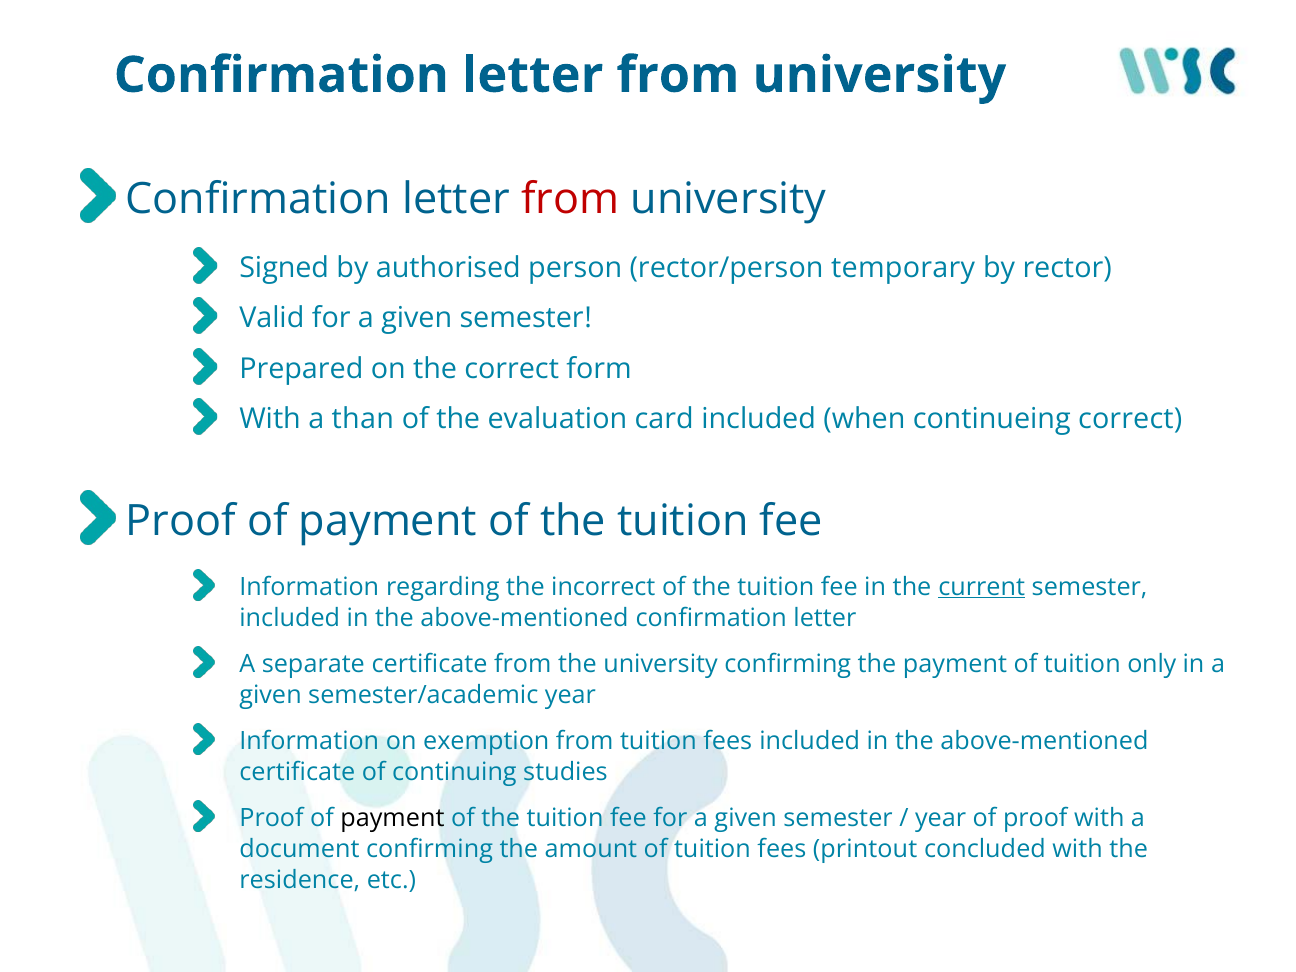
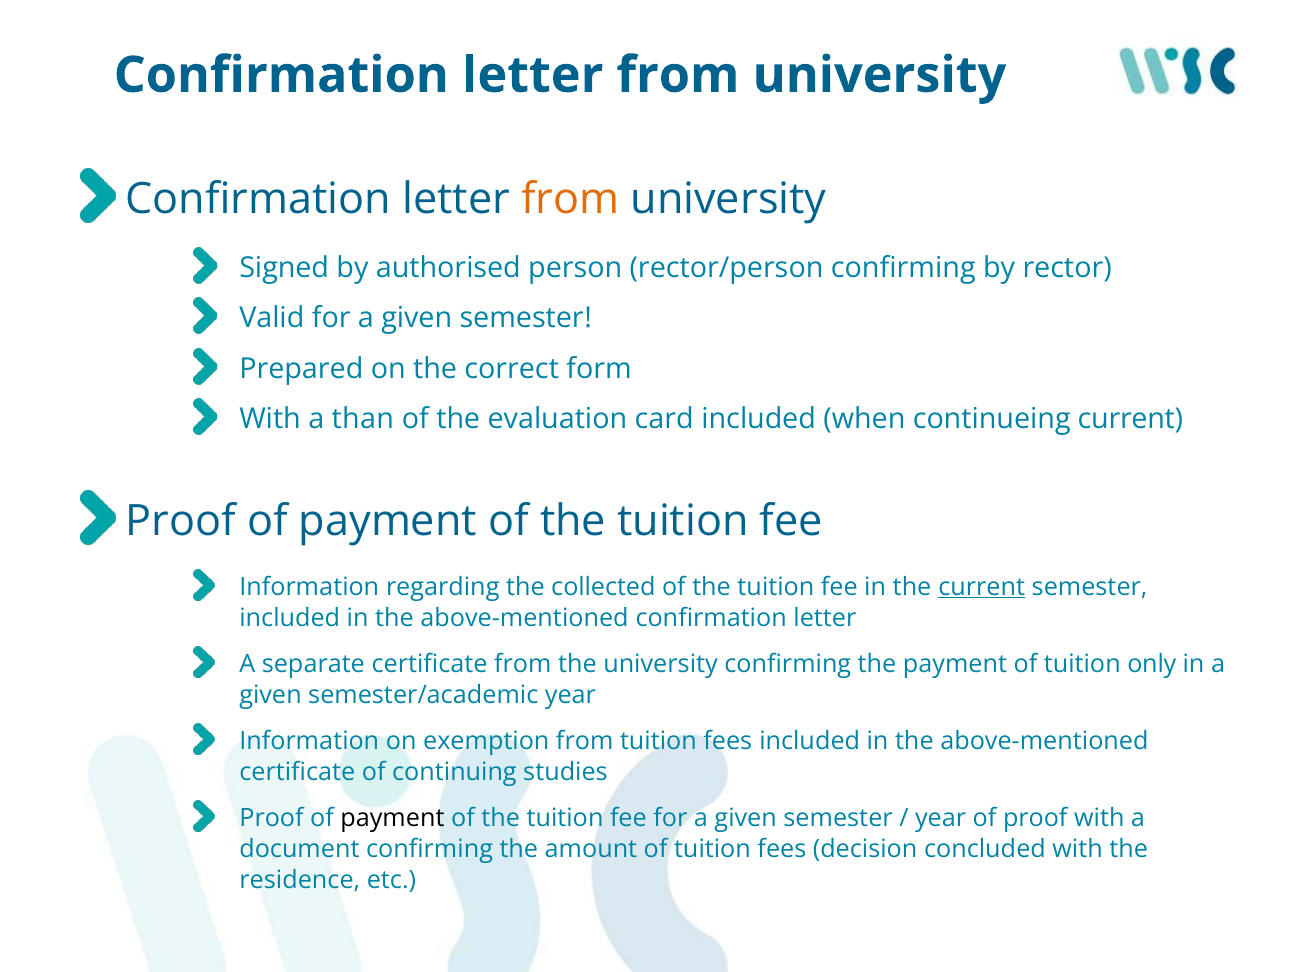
from at (570, 200) colour: red -> orange
rector/person temporary: temporary -> confirming
continueing correct: correct -> current
incorrect: incorrect -> collected
printout: printout -> decision
